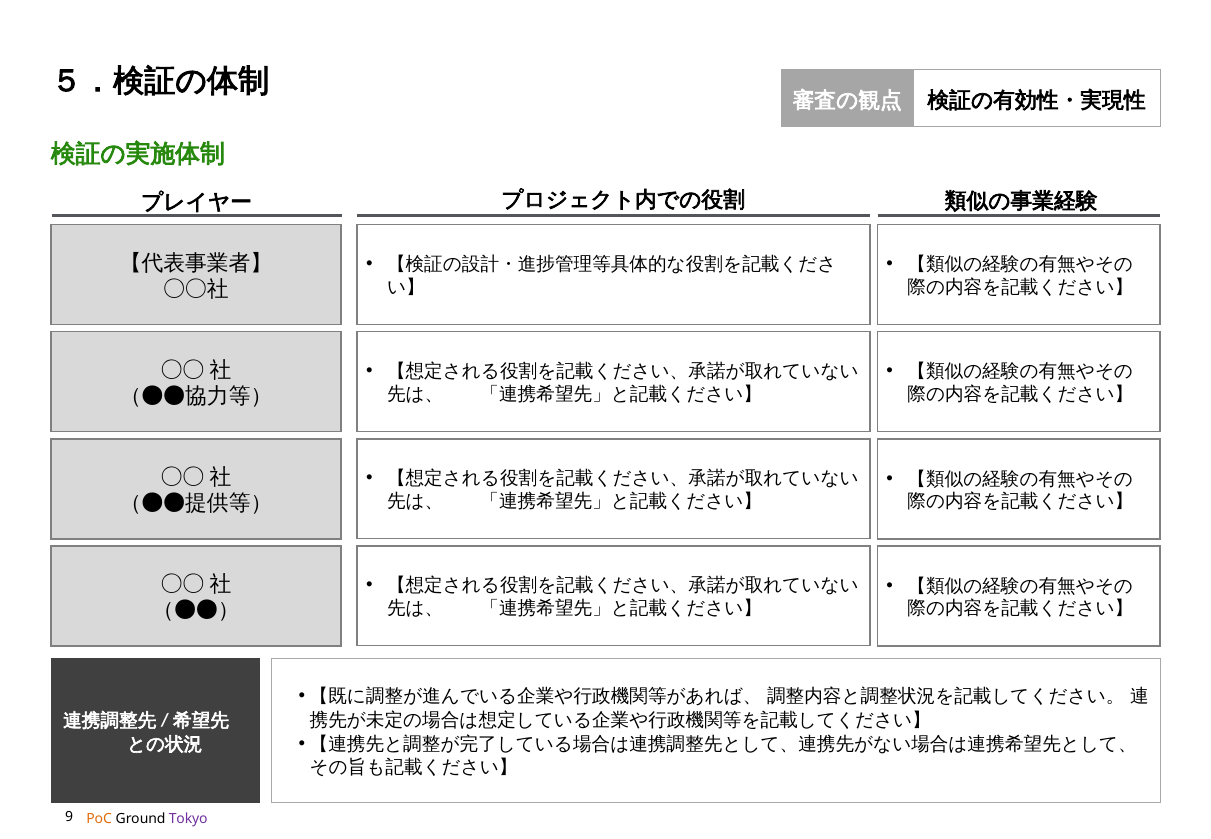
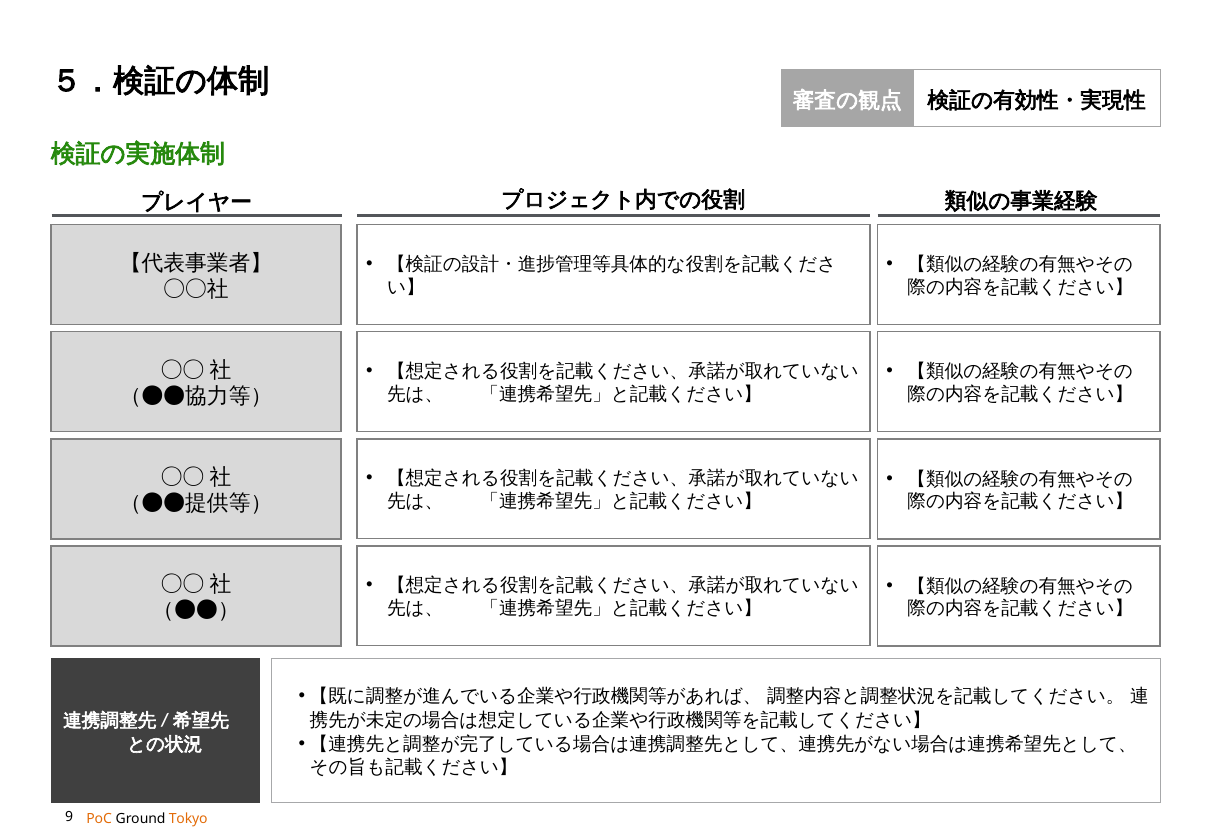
Tokyo colour: purple -> orange
